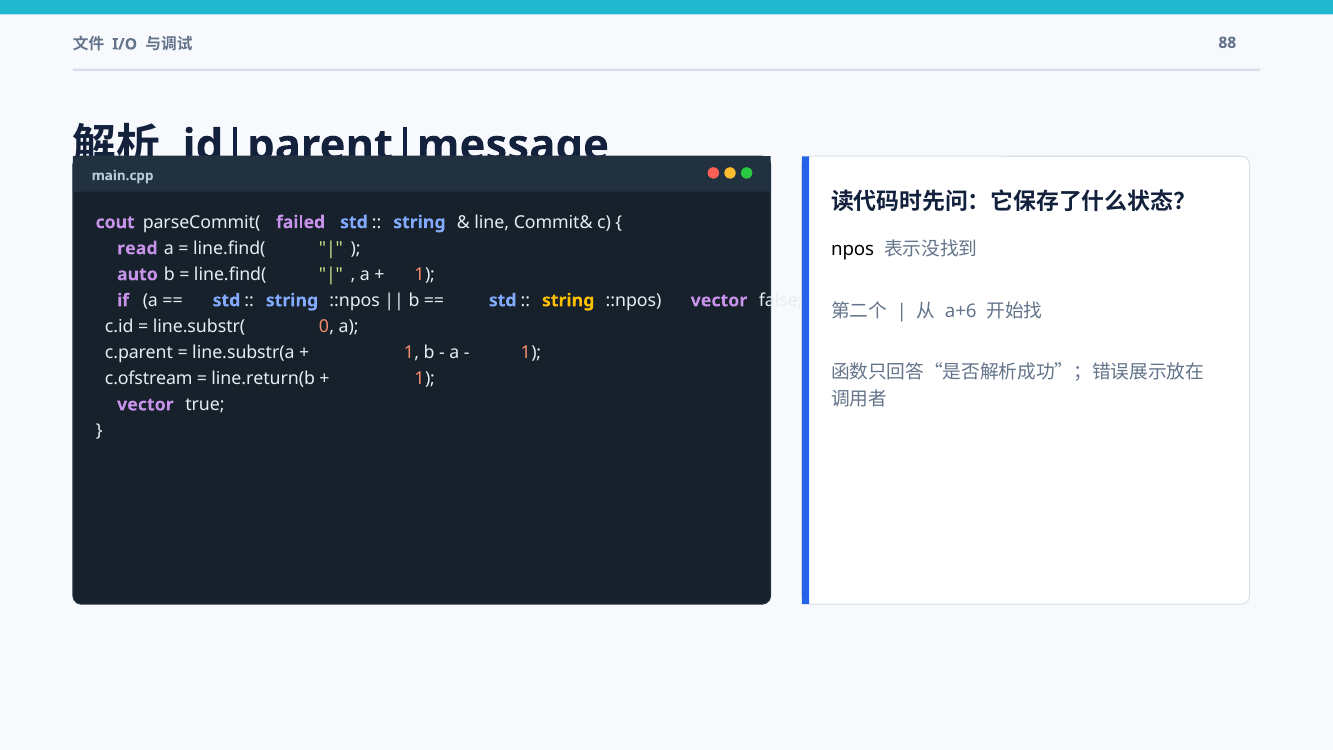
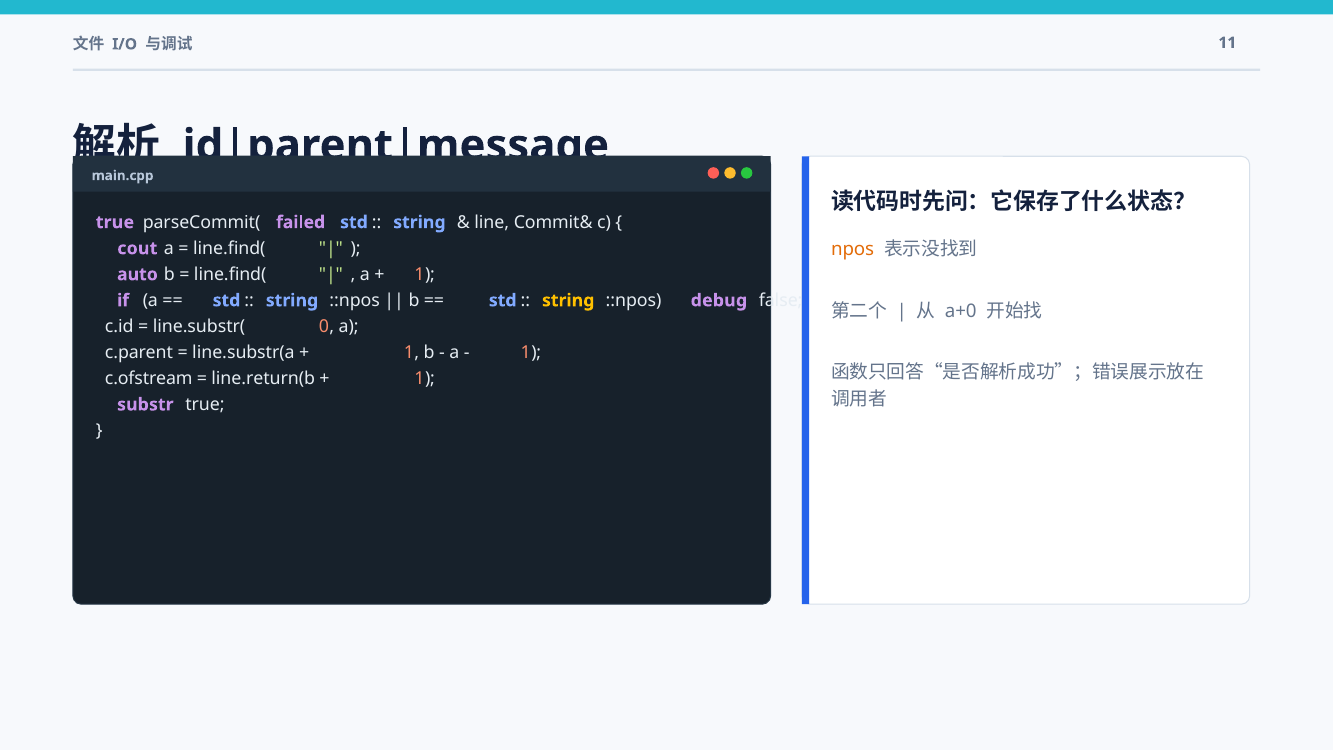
88: 88 -> 11
cout at (115, 222): cout -> true
npos colour: black -> orange
read: read -> cout
::npos vector: vector -> debug
a+6: a+6 -> a+0
vector at (145, 404): vector -> substr
